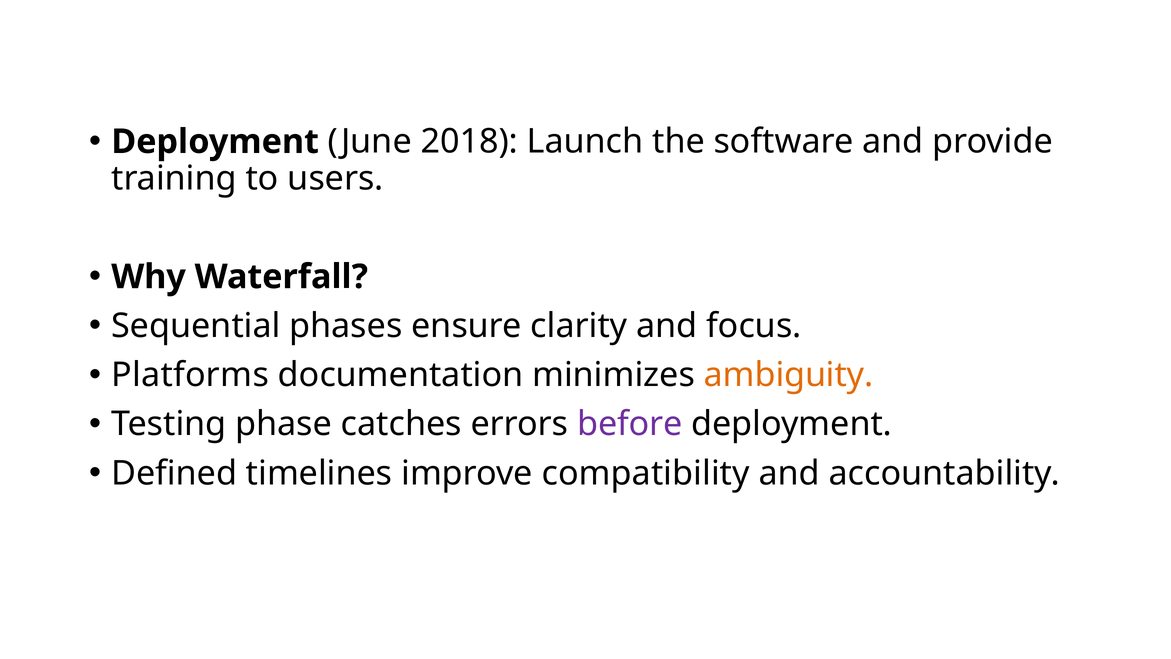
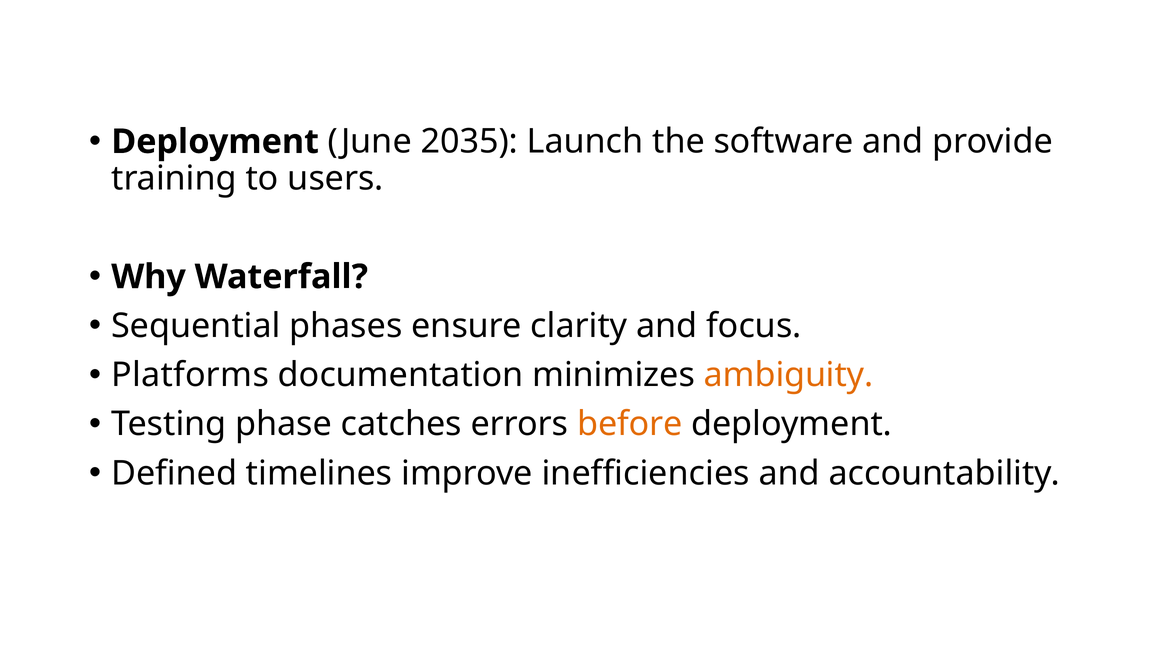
2018: 2018 -> 2035
before colour: purple -> orange
compatibility: compatibility -> inefficiencies
